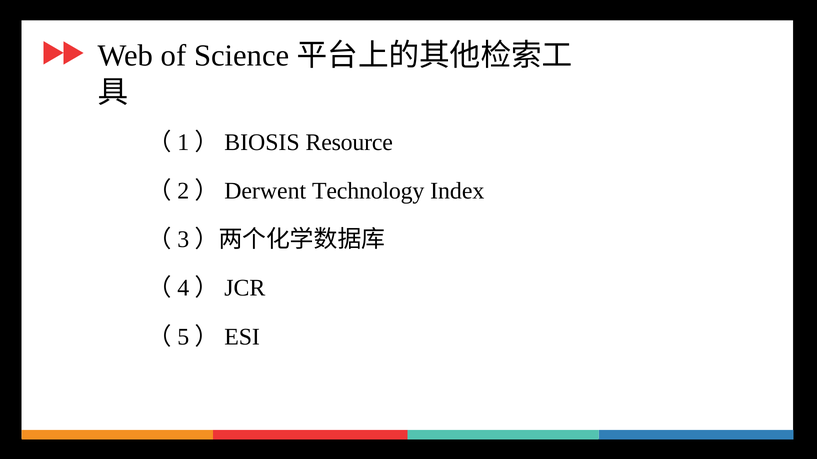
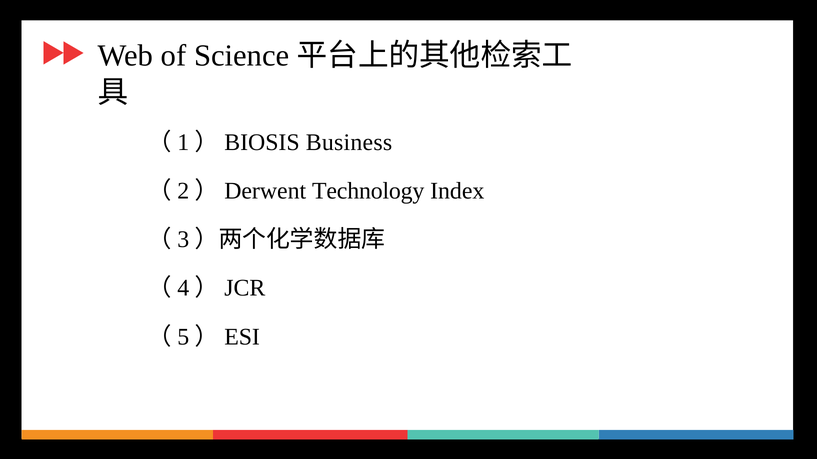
Resource: Resource -> Business
